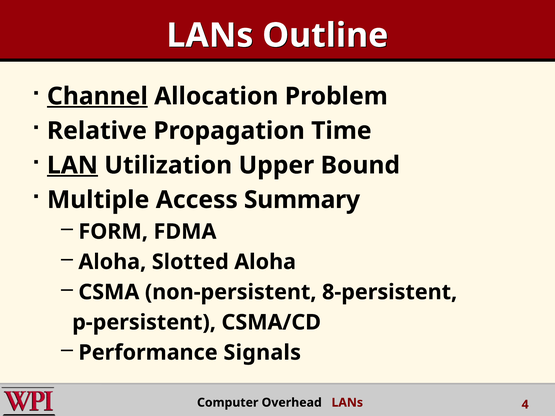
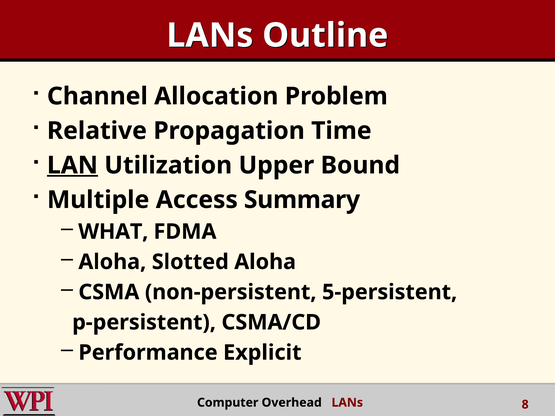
Channel underline: present -> none
FORM: FORM -> WHAT
8-persistent: 8-persistent -> 5-persistent
Signals: Signals -> Explicit
4: 4 -> 8
